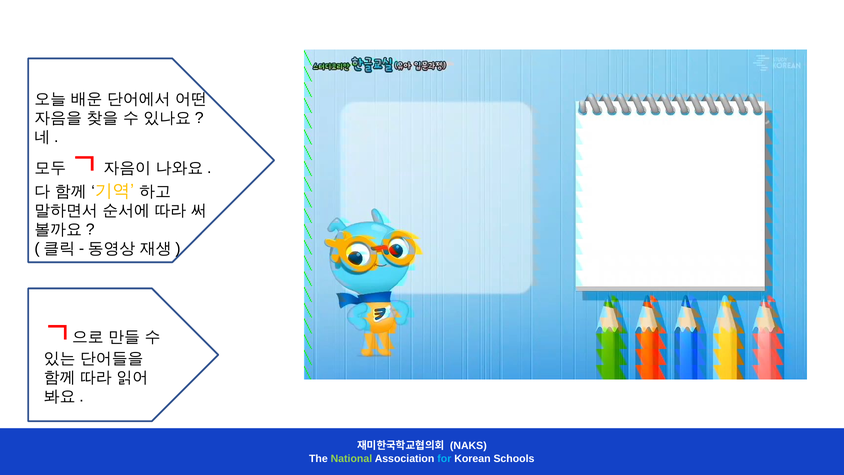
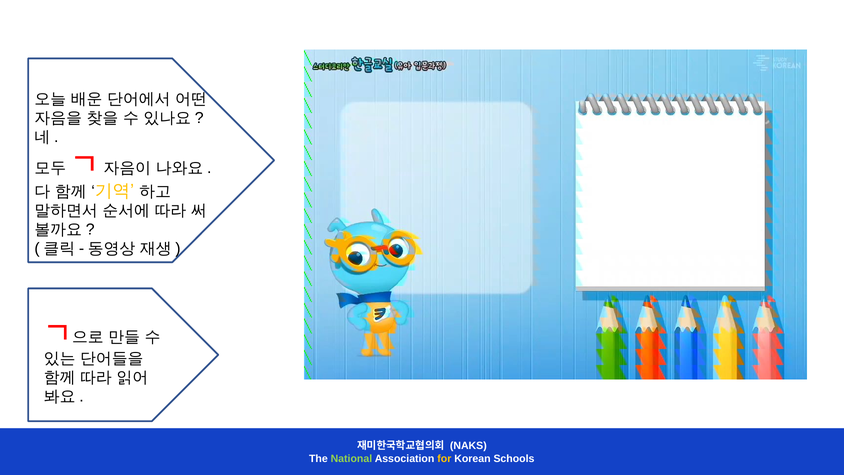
for colour: light blue -> yellow
